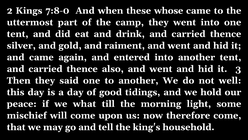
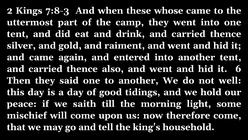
7:8-0: 7:8-0 -> 7:8-3
3: 3 -> 6
what: what -> saith
